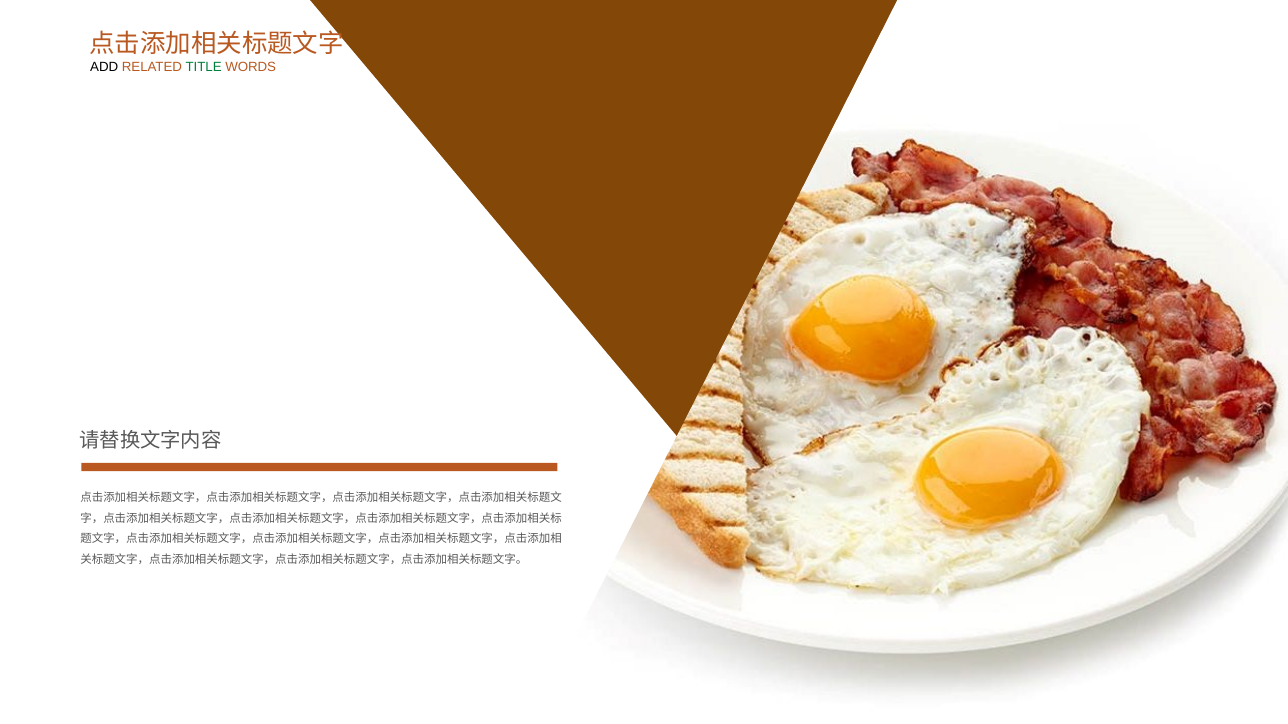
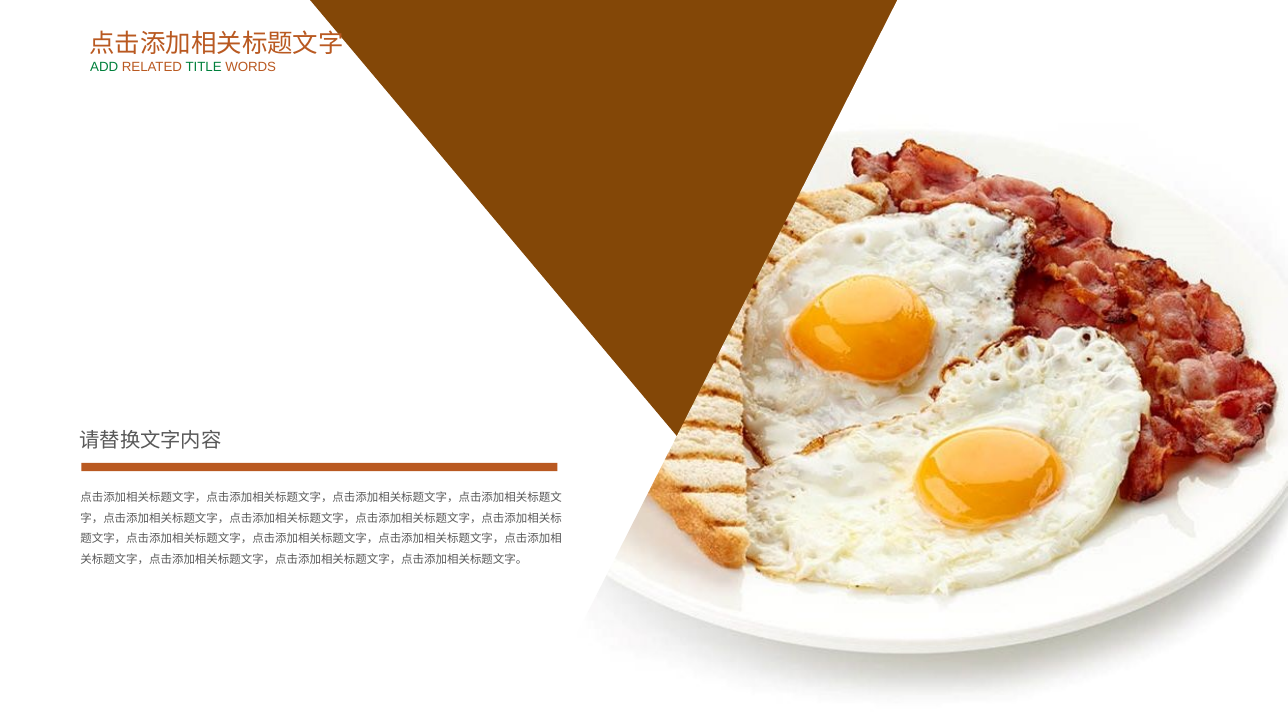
ADD colour: black -> green
